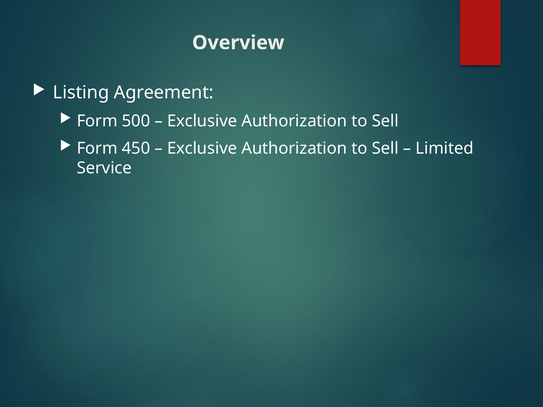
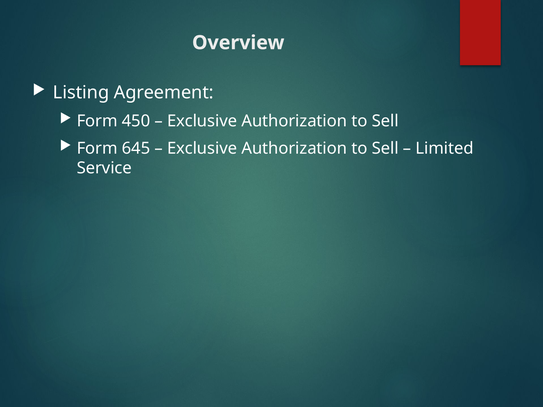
500: 500 -> 450
450: 450 -> 645
